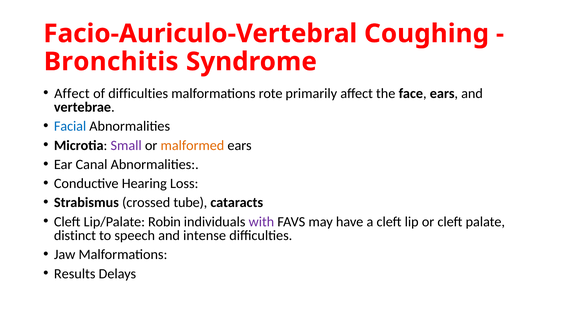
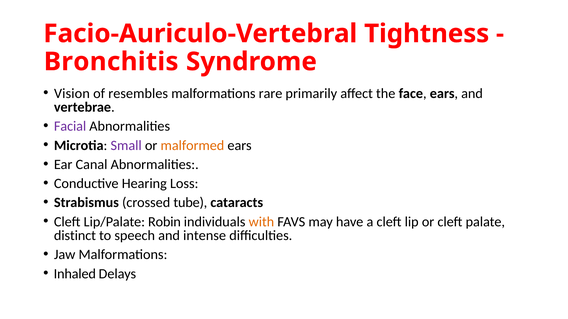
Coughing: Coughing -> Tightness
Affect at (72, 94): Affect -> Vision
of difficulties: difficulties -> resembles
rote: rote -> rare
Facial colour: blue -> purple
with colour: purple -> orange
Results: Results -> Inhaled
